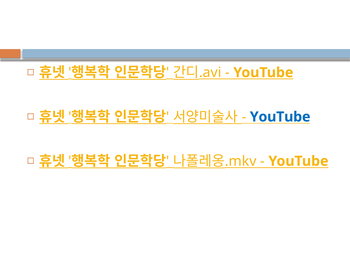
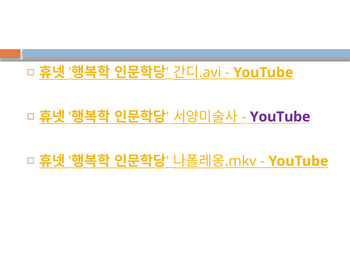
YouTube at (280, 117) colour: blue -> purple
